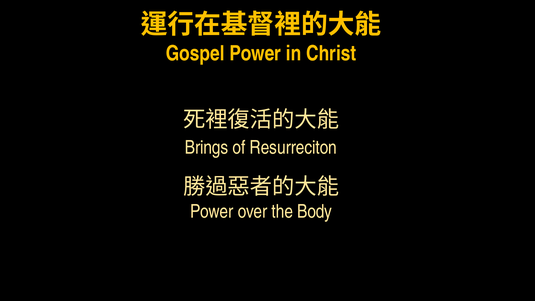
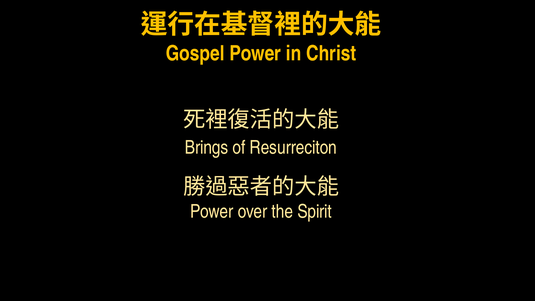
Body: Body -> Spirit
